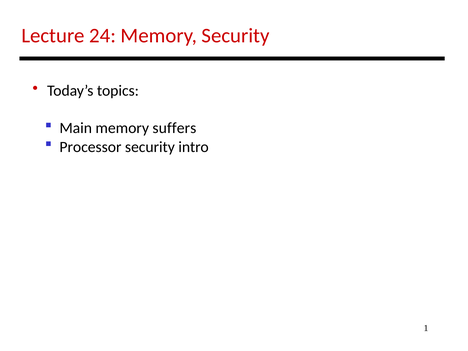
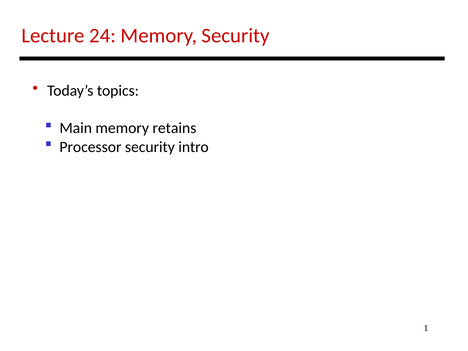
suffers: suffers -> retains
